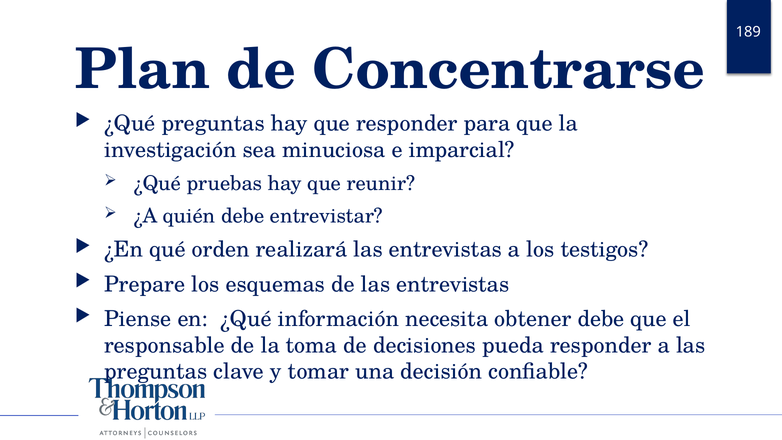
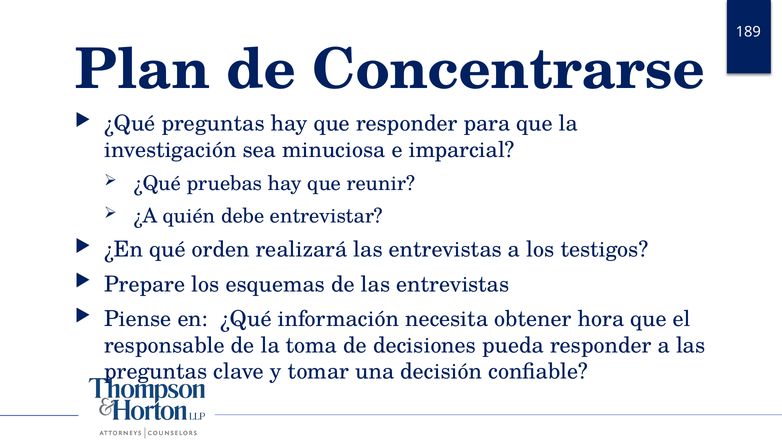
obtener debe: debe -> hora
